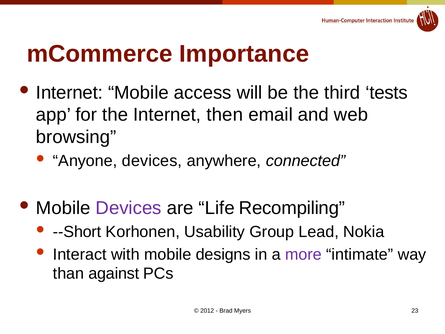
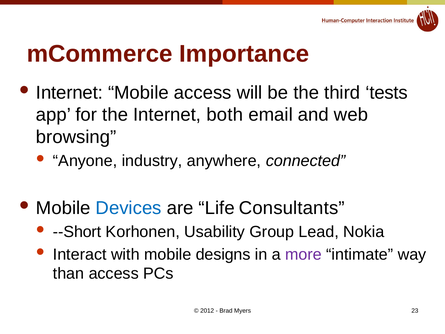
then: then -> both
Anyone devices: devices -> industry
Devices at (129, 208) colour: purple -> blue
Recompiling: Recompiling -> Consultants
than against: against -> access
